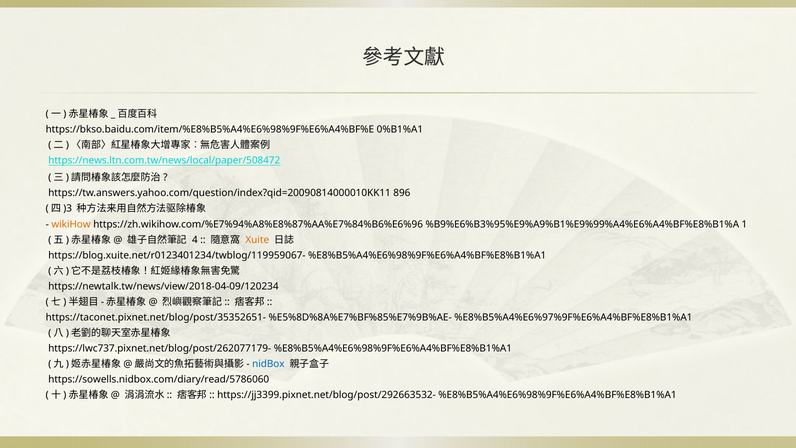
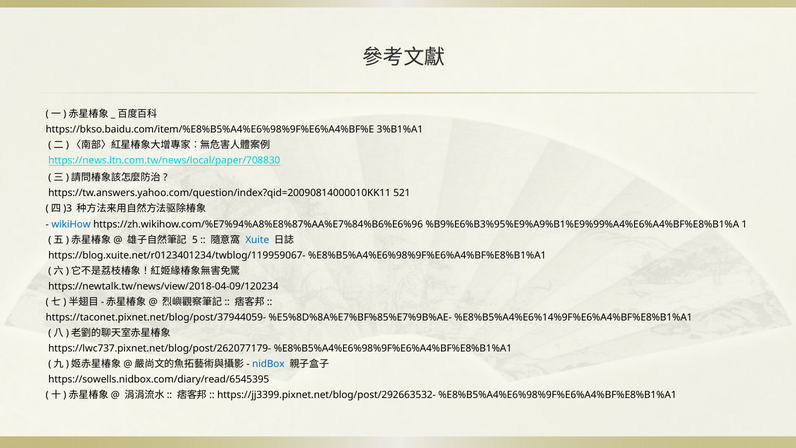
0%B1%A1: 0%B1%A1 -> 3%B1%A1
https://news.ltn.com.tw/news/local/paper/508472: https://news.ltn.com.tw/news/local/paper/508472 -> https://news.ltn.com.tw/news/local/paper/708830
896: 896 -> 521
wikiHow colour: orange -> blue
4: 4 -> 5
Xuite colour: orange -> blue
https://taconet.pixnet.net/blog/post/35352651-: https://taconet.pixnet.net/blog/post/35352651- -> https://taconet.pixnet.net/blog/post/37944059-
%E8%B5%A4%E6%97%9F%E6%A4%BF%E8%B1%A1: %E8%B5%A4%E6%97%9F%E6%A4%BF%E8%B1%A1 -> %E8%B5%A4%E6%14%9F%E6%A4%BF%E8%B1%A1
https://sowells.nidbox.com/diary/read/5786060: https://sowells.nidbox.com/diary/read/5786060 -> https://sowells.nidbox.com/diary/read/6545395
